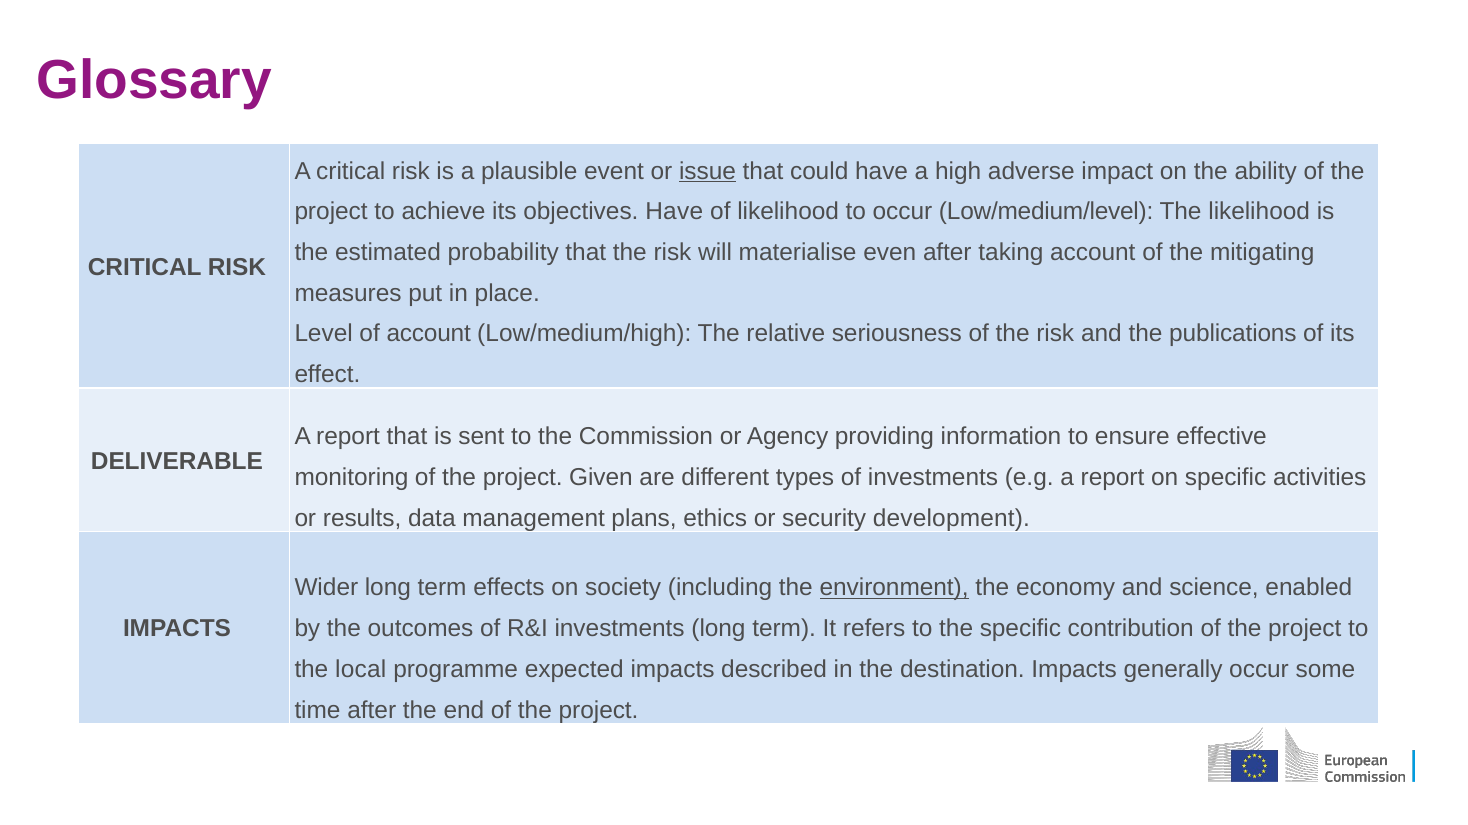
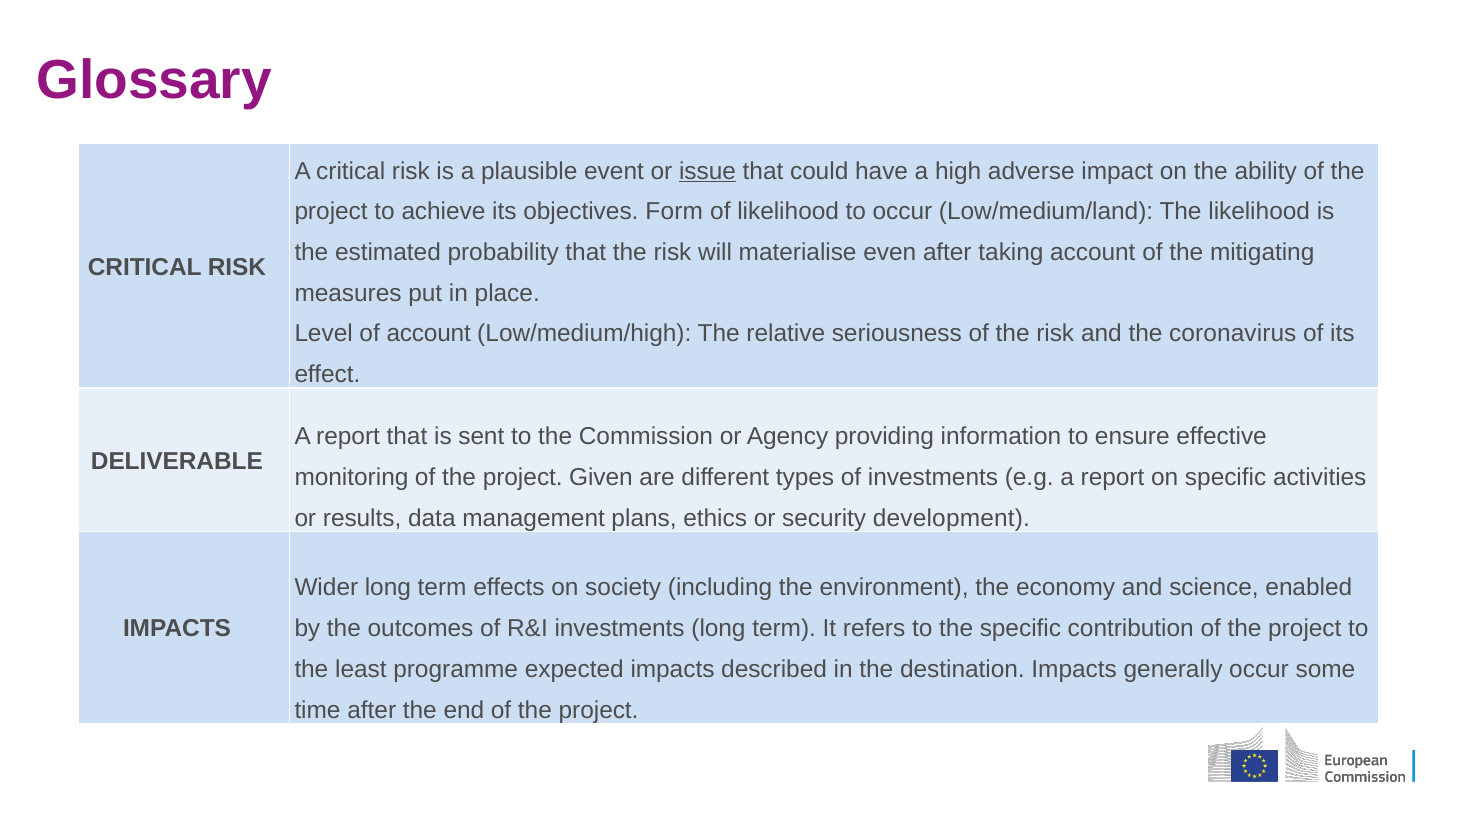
objectives Have: Have -> Form
Low/medium/level: Low/medium/level -> Low/medium/land
publications: publications -> coronavirus
environment underline: present -> none
local: local -> least
